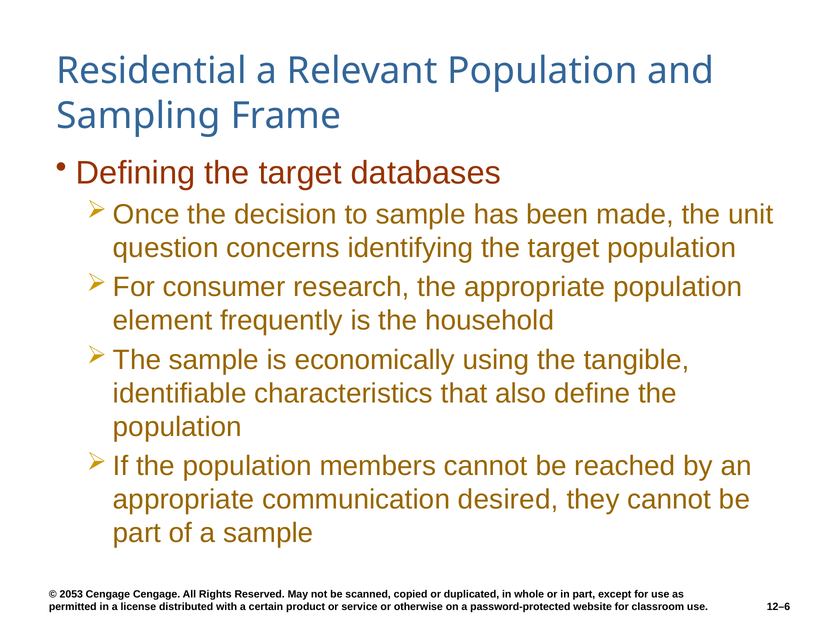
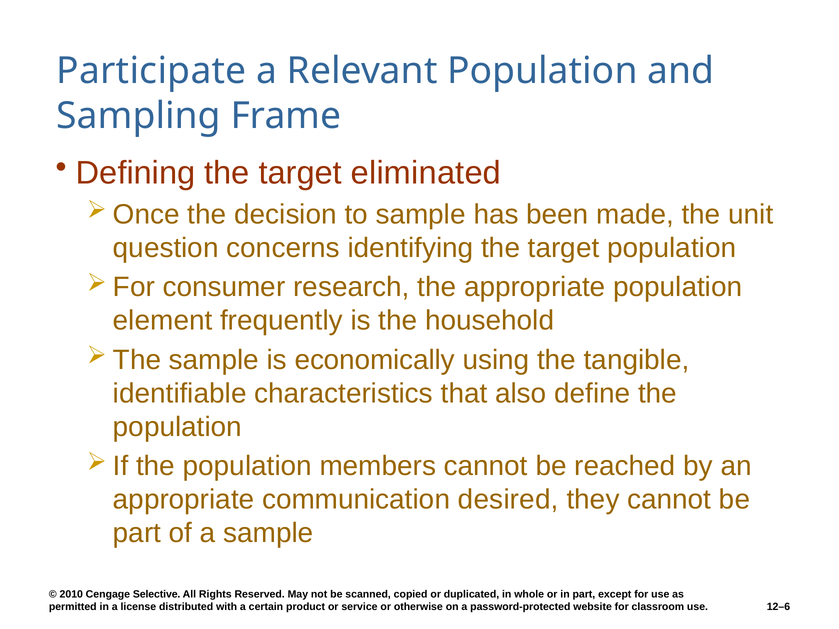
Residential: Residential -> Participate
databases: databases -> eliminated
2053: 2053 -> 2010
Cengage Cengage: Cengage -> Selective
